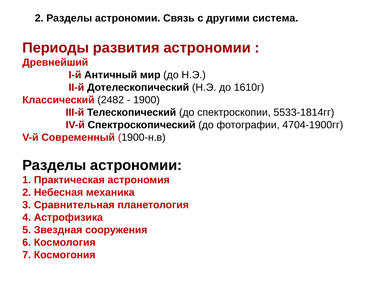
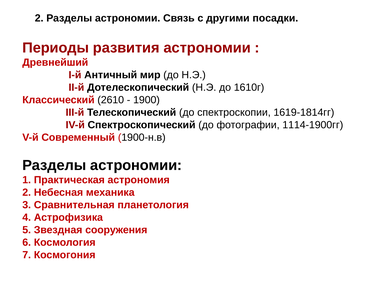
система: система -> посадки
2482: 2482 -> 2610
5533-1814гг: 5533-1814гг -> 1619-1814гг
4704-1900гг: 4704-1900гг -> 1114-1900гг
